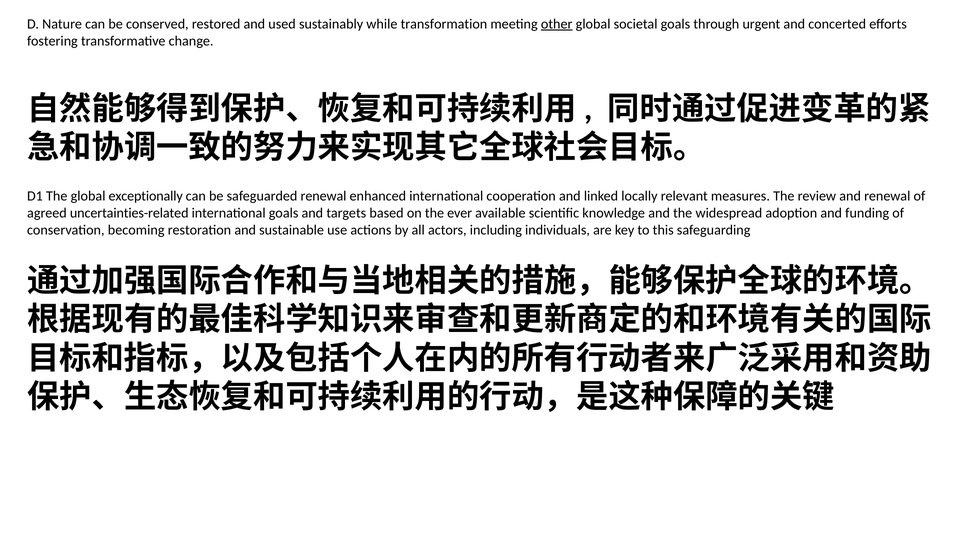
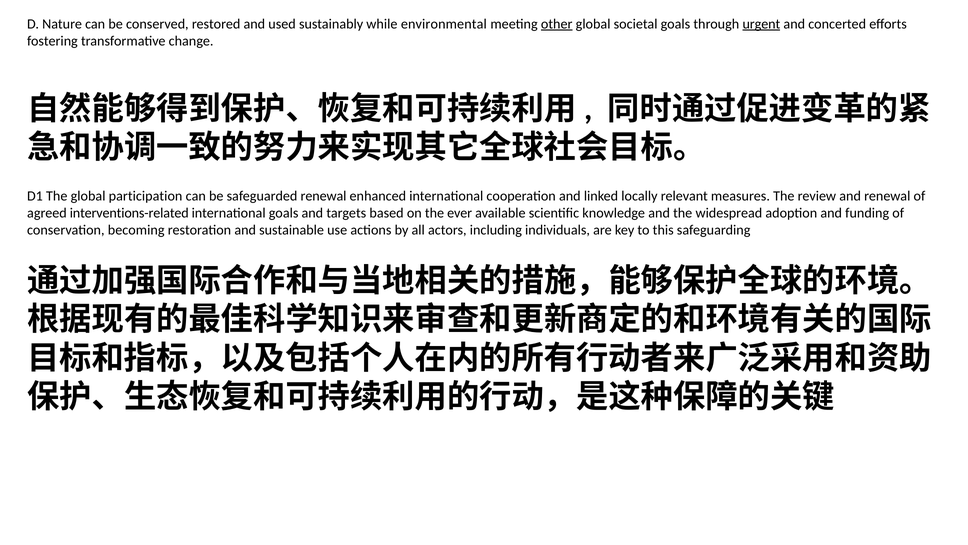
transformation: transformation -> environmental
urgent underline: none -> present
exceptionally: exceptionally -> participation
uncertainties-related: uncertainties-related -> interventions-related
